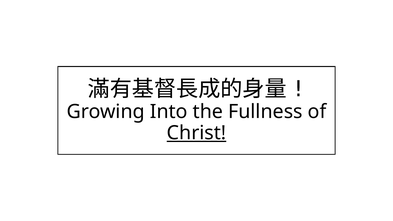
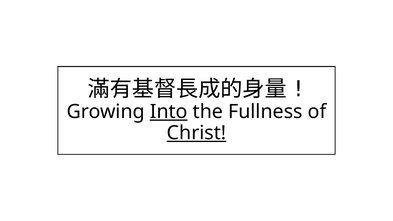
Into underline: none -> present
